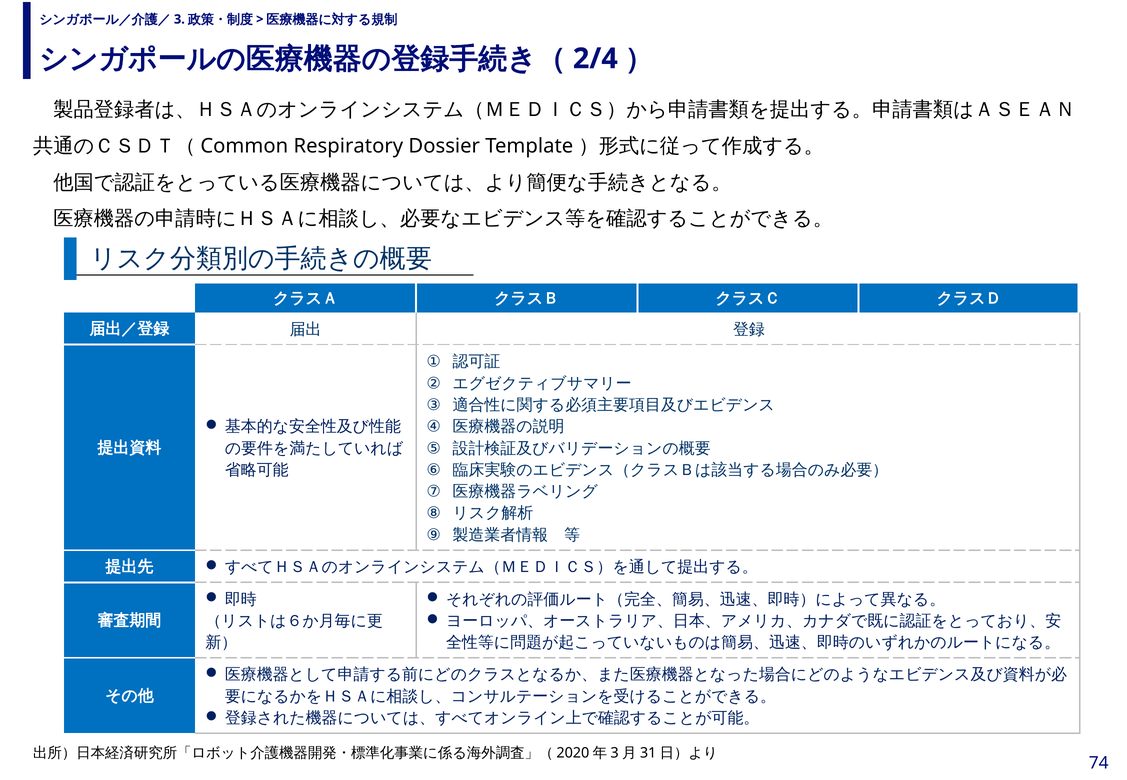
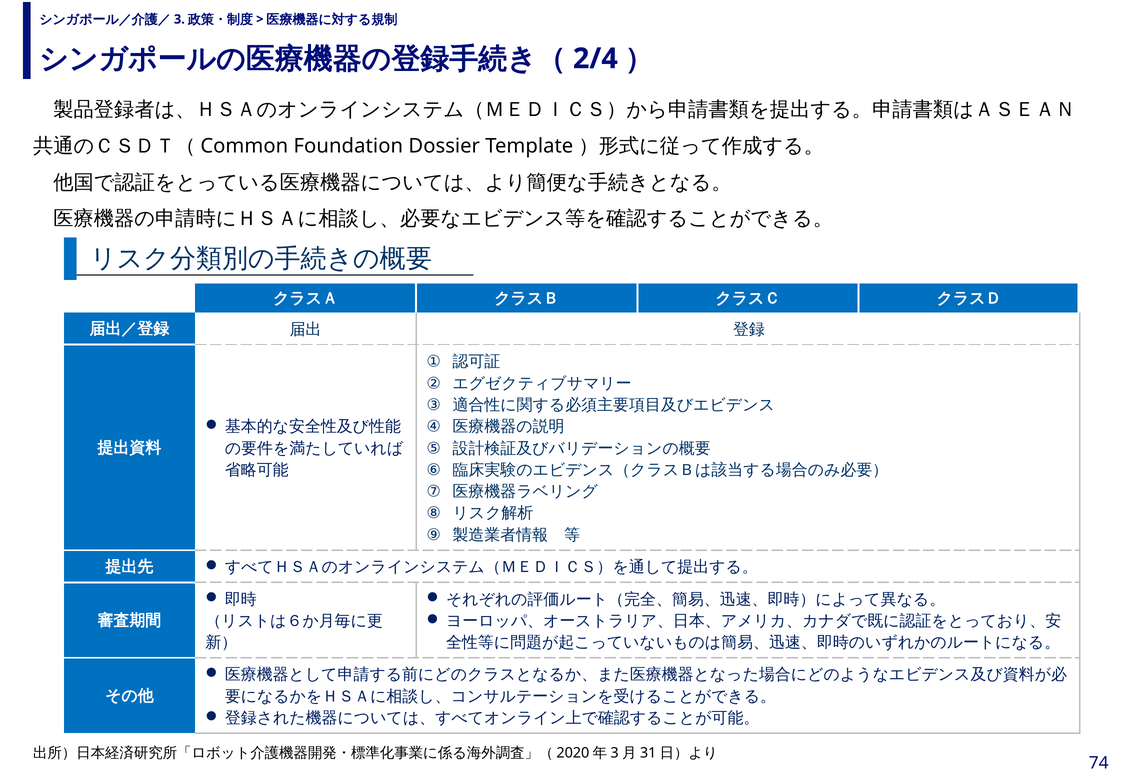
Respiratory: Respiratory -> Foundation
